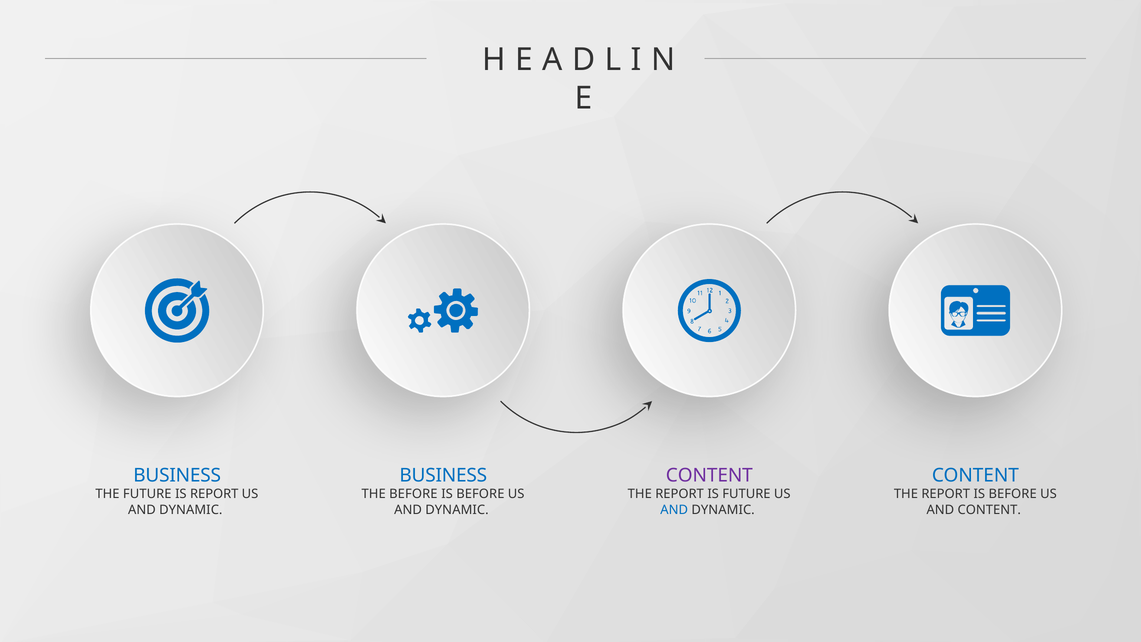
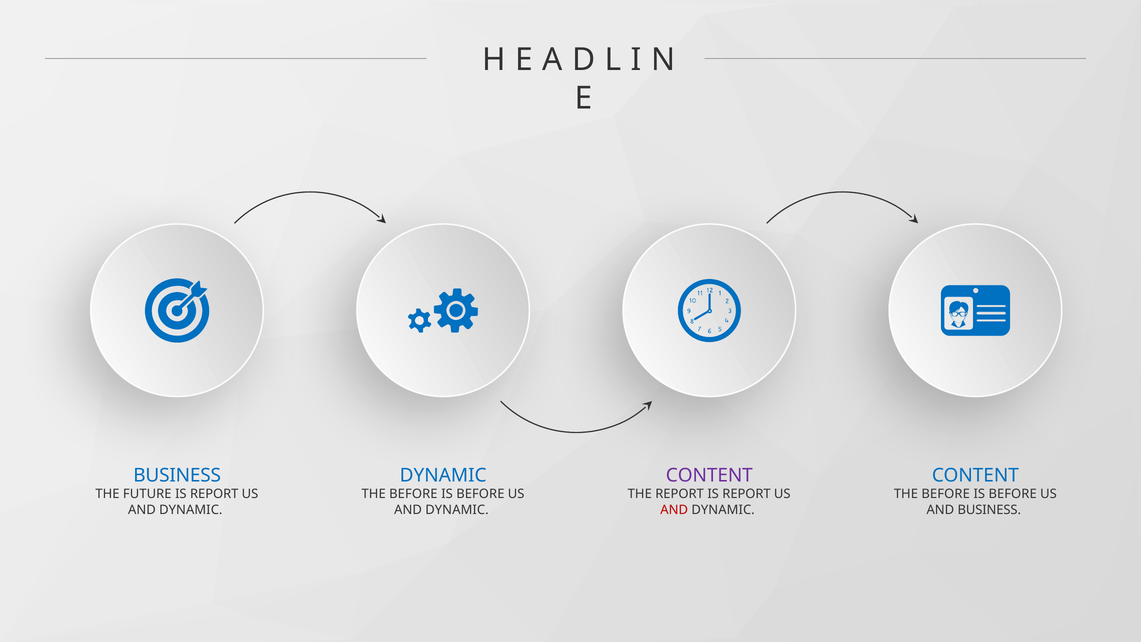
BUSINESS at (443, 475): BUSINESS -> DYNAMIC
FUTURE at (746, 494): FUTURE -> REPORT
REPORT at (946, 494): REPORT -> BEFORE
AND at (674, 510) colour: blue -> red
AND CONTENT: CONTENT -> BUSINESS
